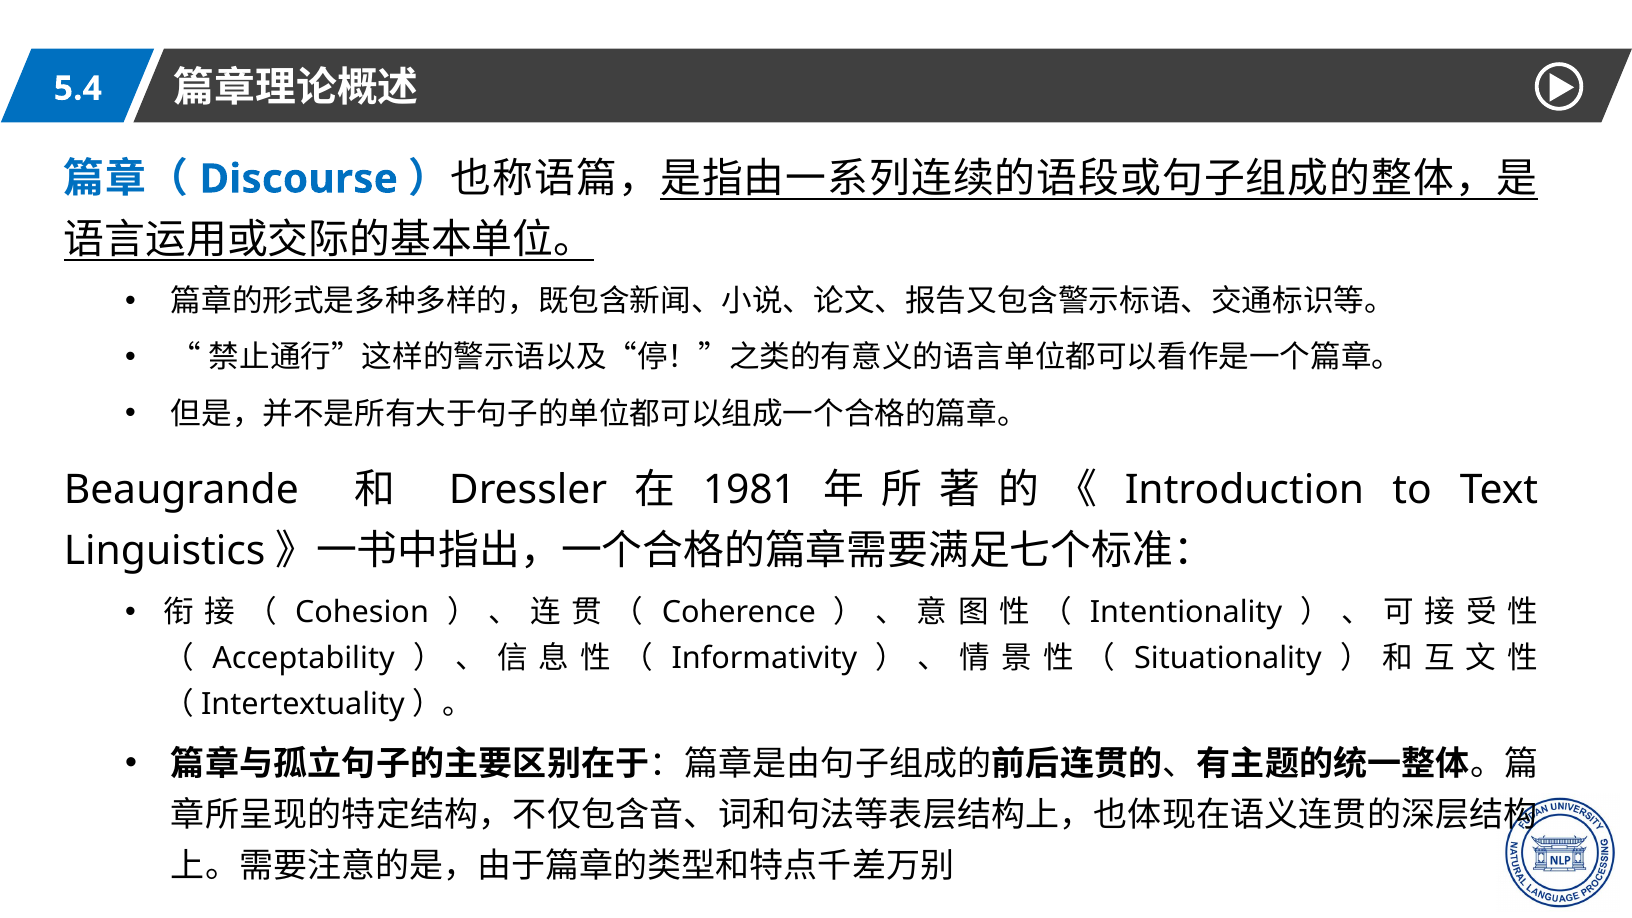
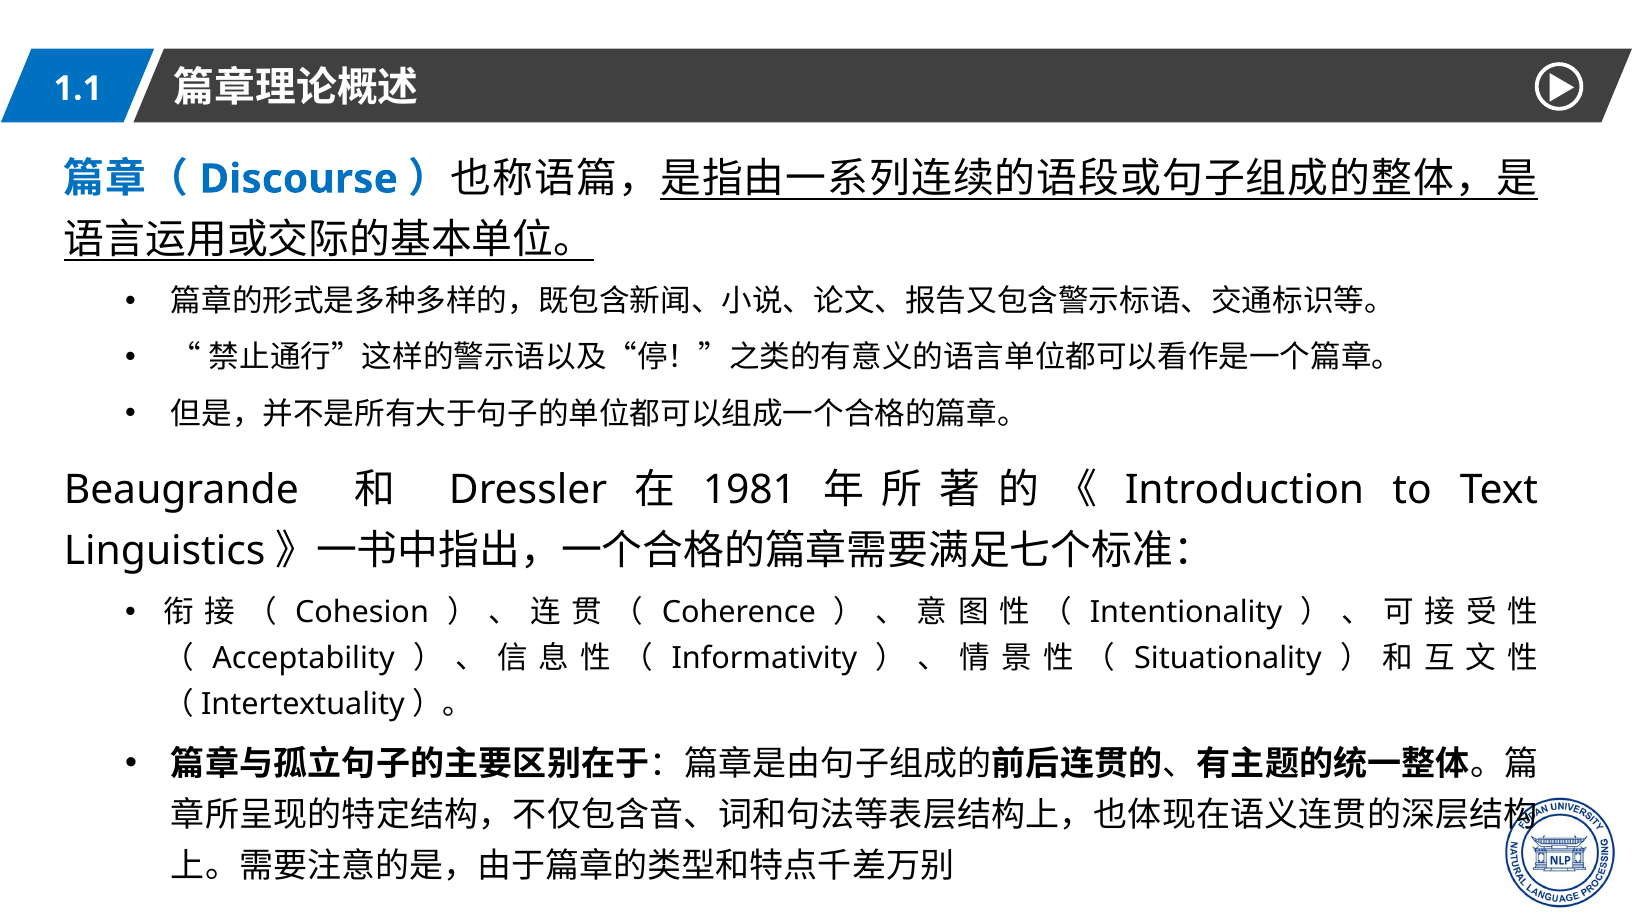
5.4: 5.4 -> 1.1
